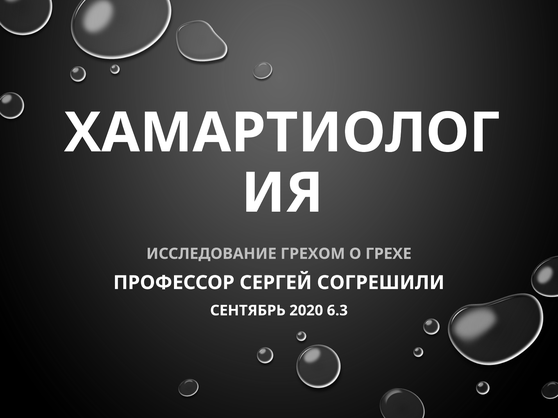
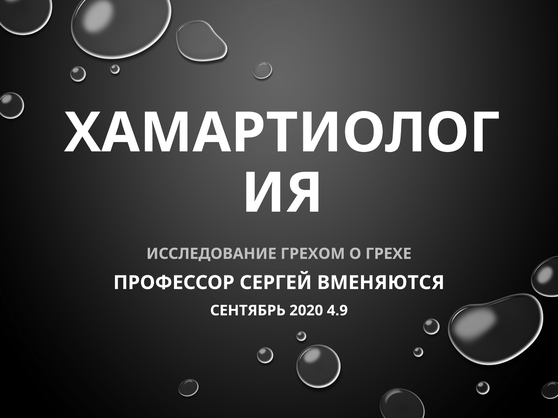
СОГРЕШИЛИ: СОГРЕШИЛИ -> ВМЕНЯЮТСЯ
6.3: 6.3 -> 4.9
